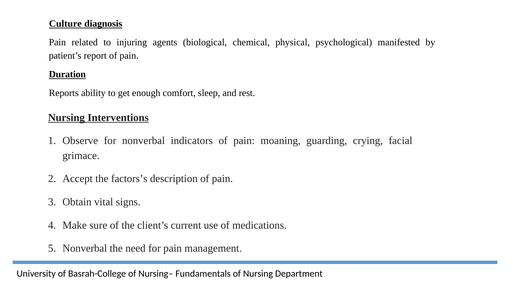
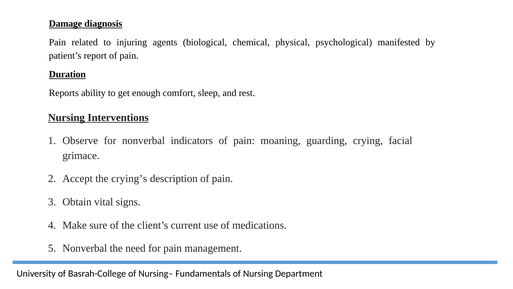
Culture: Culture -> Damage
factors’s: factors’s -> crying’s
